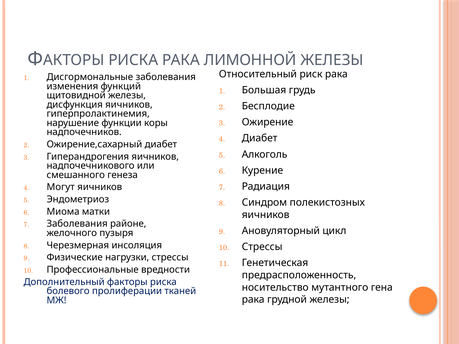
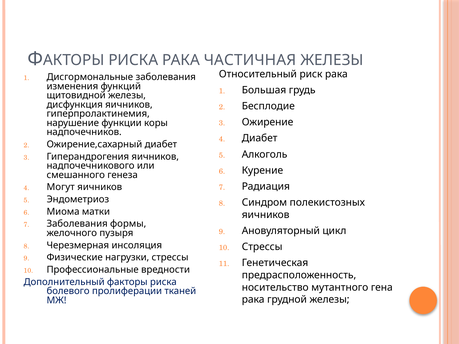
ЛИМОННОЙ: ЛИМОННОЙ -> ЧАСТИЧНАЯ
районе: районе -> формы
